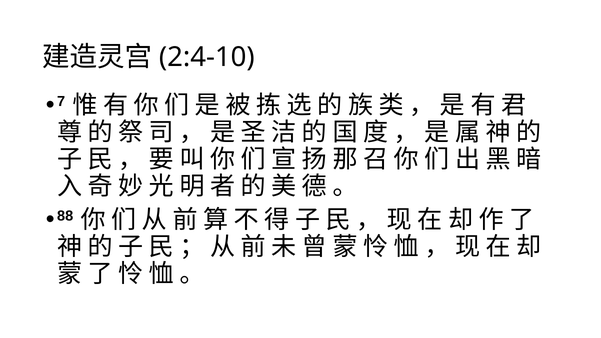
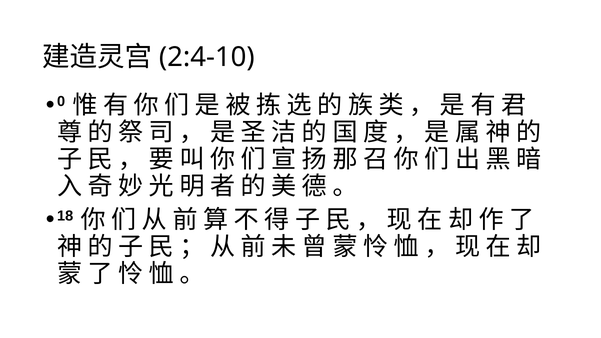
7: 7 -> 0
88: 88 -> 18
